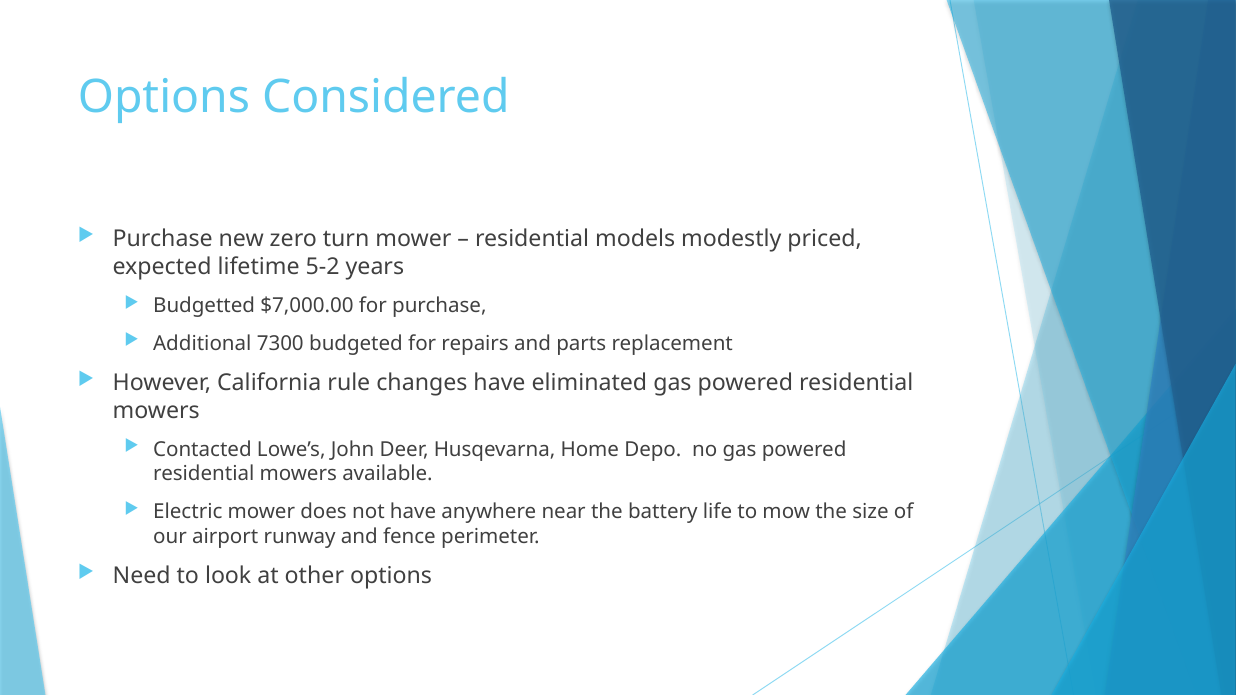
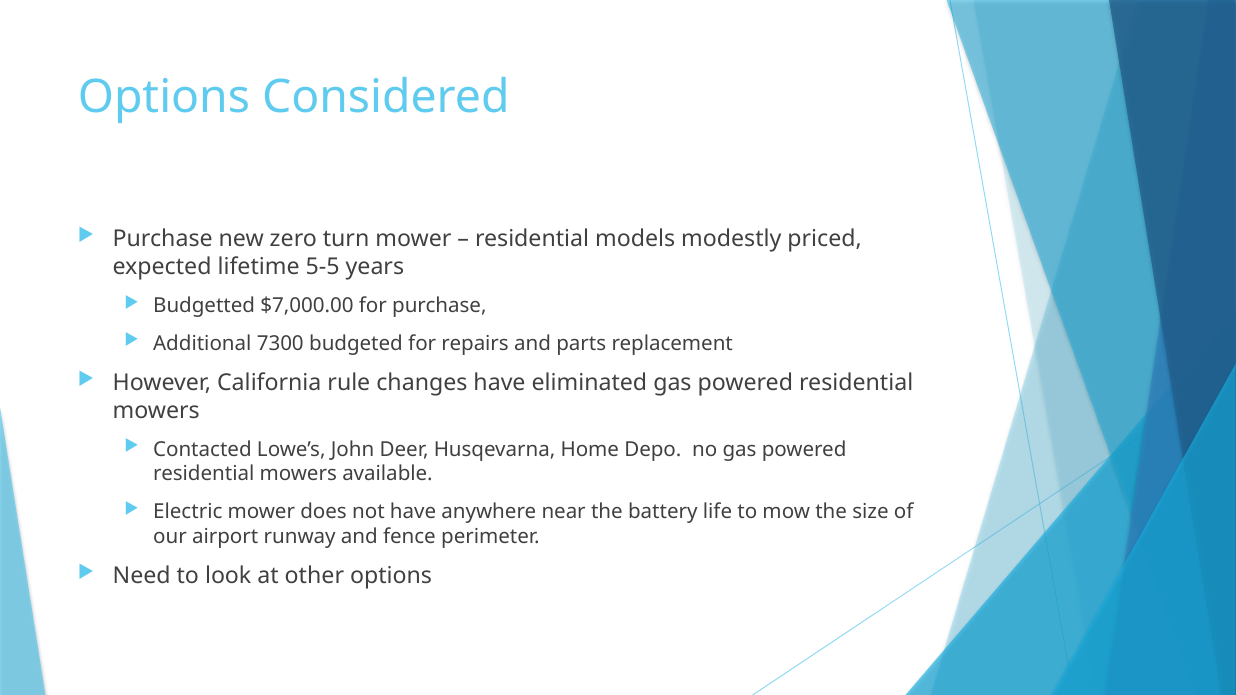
5-2: 5-2 -> 5-5
